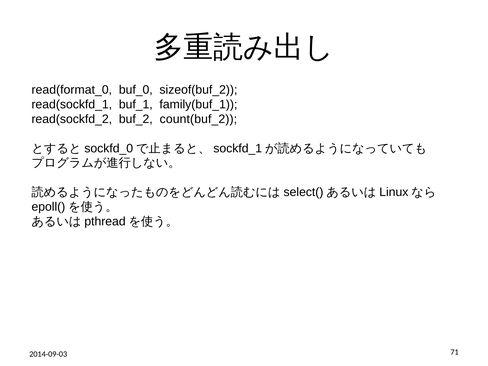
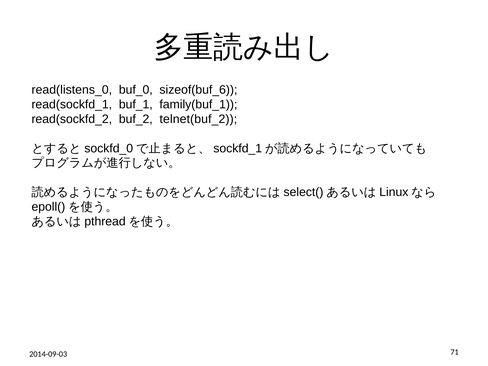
read(format_0: read(format_0 -> read(listens_0
sizeof(buf_2: sizeof(buf_2 -> sizeof(buf_6
count(buf_2: count(buf_2 -> telnet(buf_2
